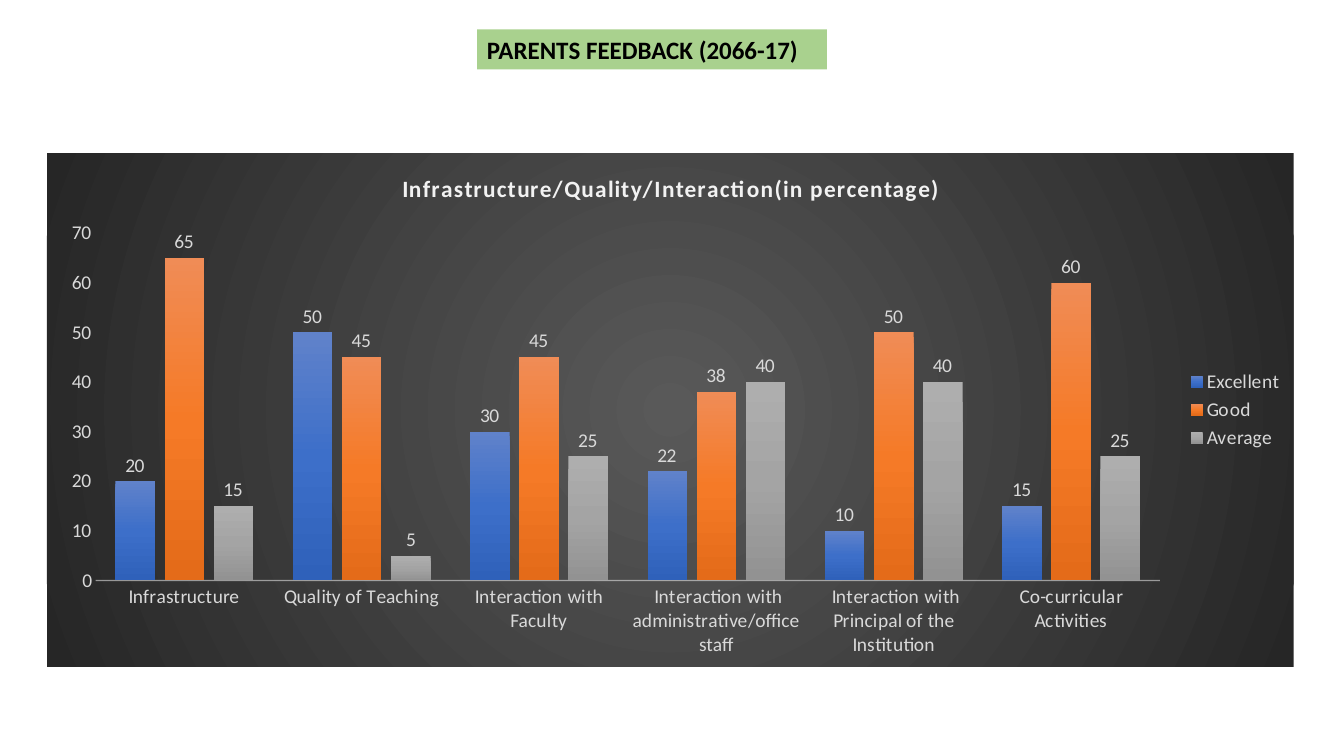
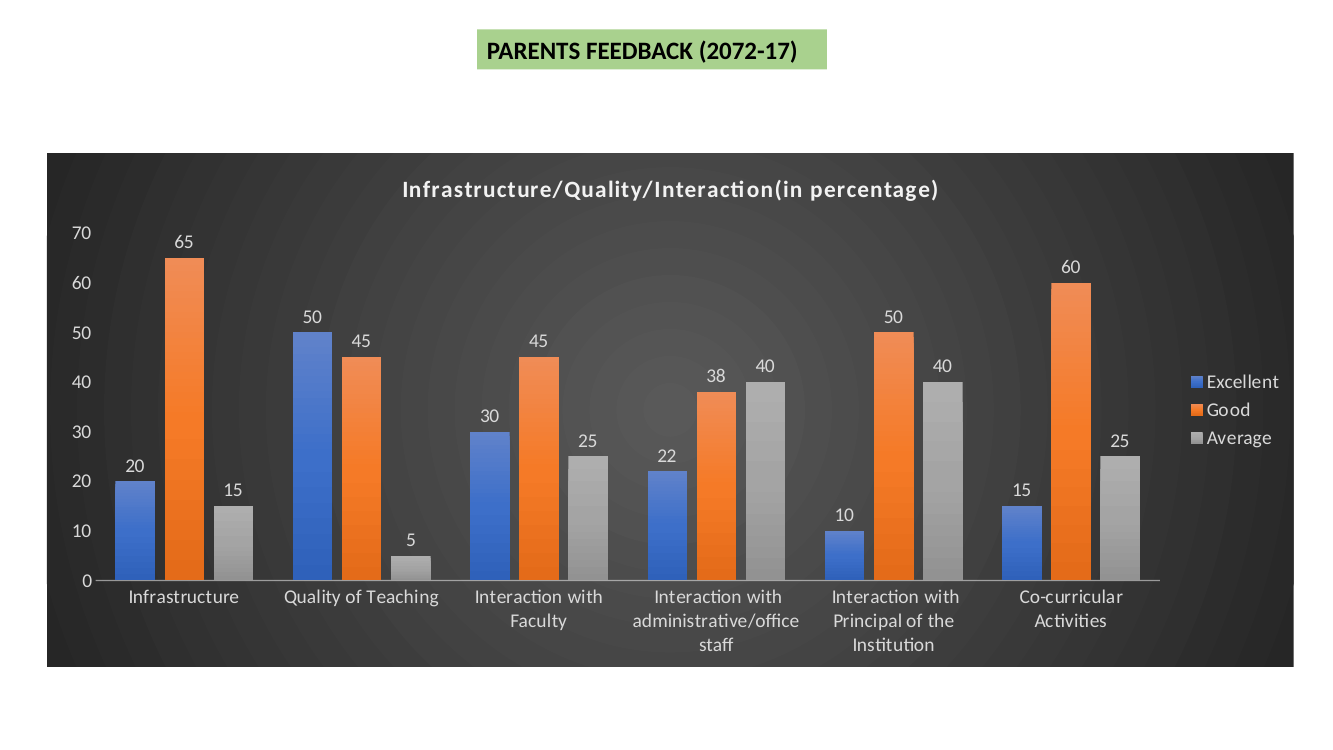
2066-17: 2066-17 -> 2072-17
